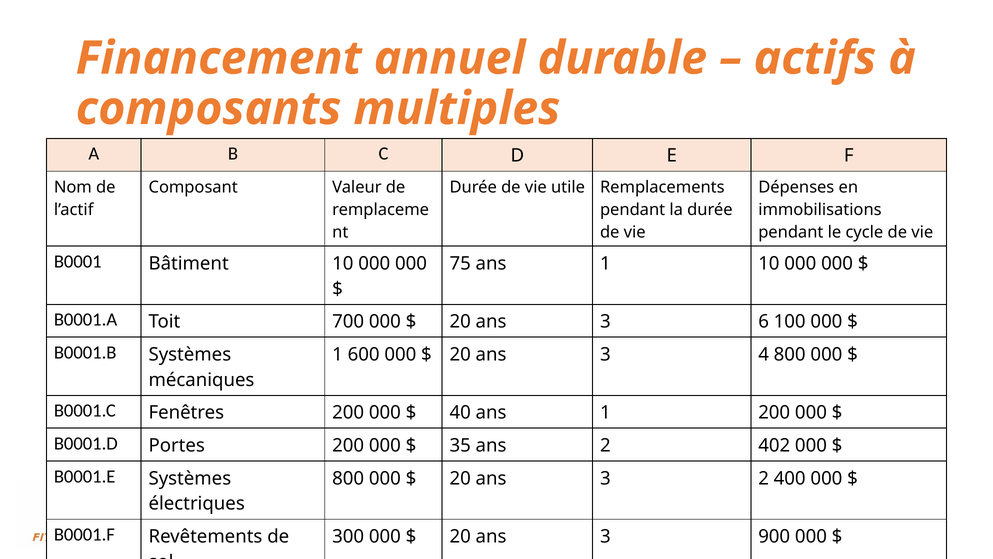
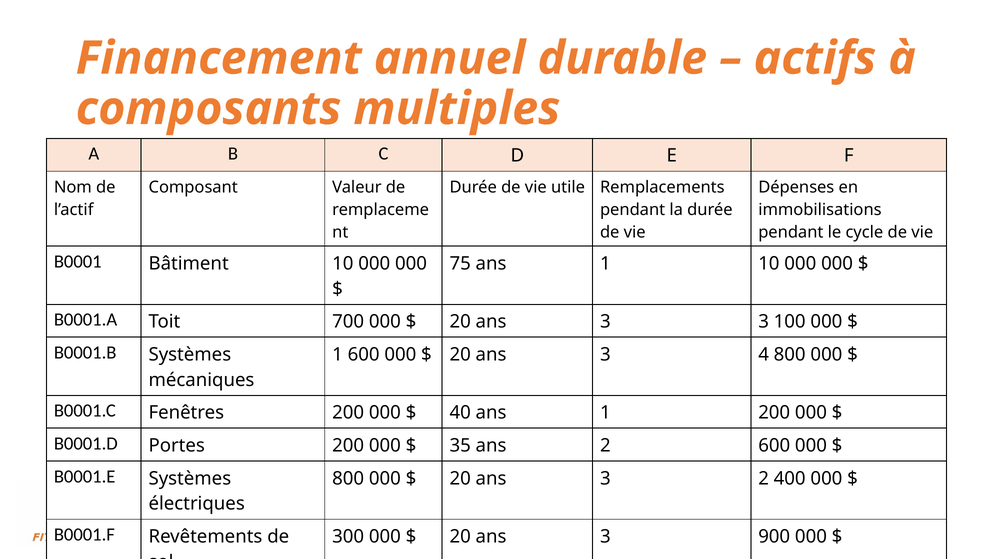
3 6: 6 -> 3
2 402: 402 -> 600
